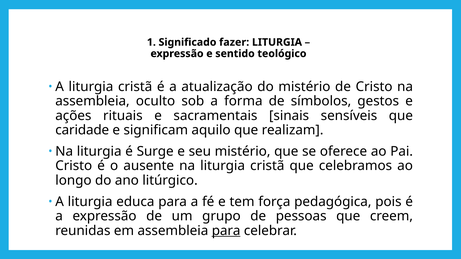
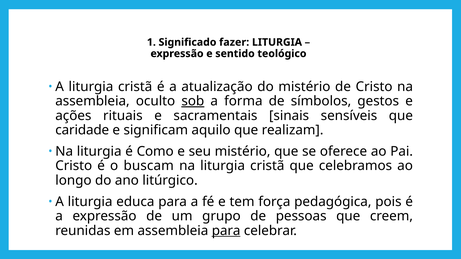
sob underline: none -> present
Surge: Surge -> Como
ausente: ausente -> buscam
